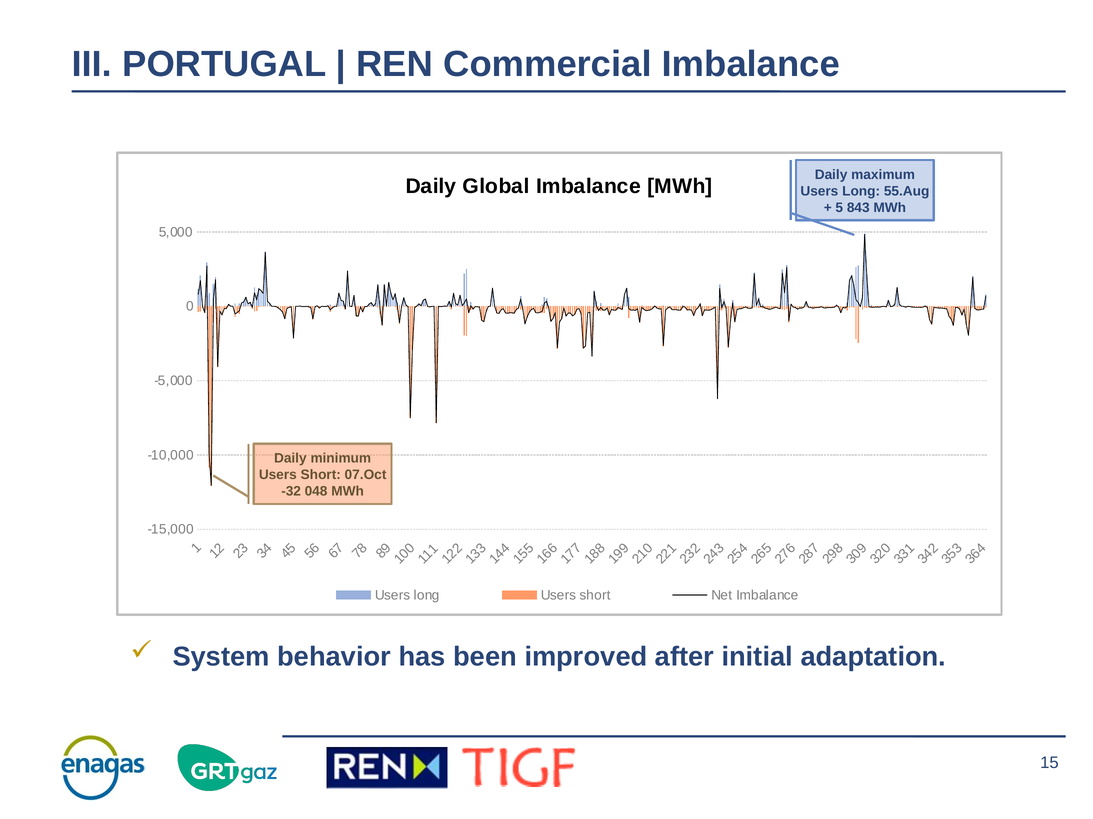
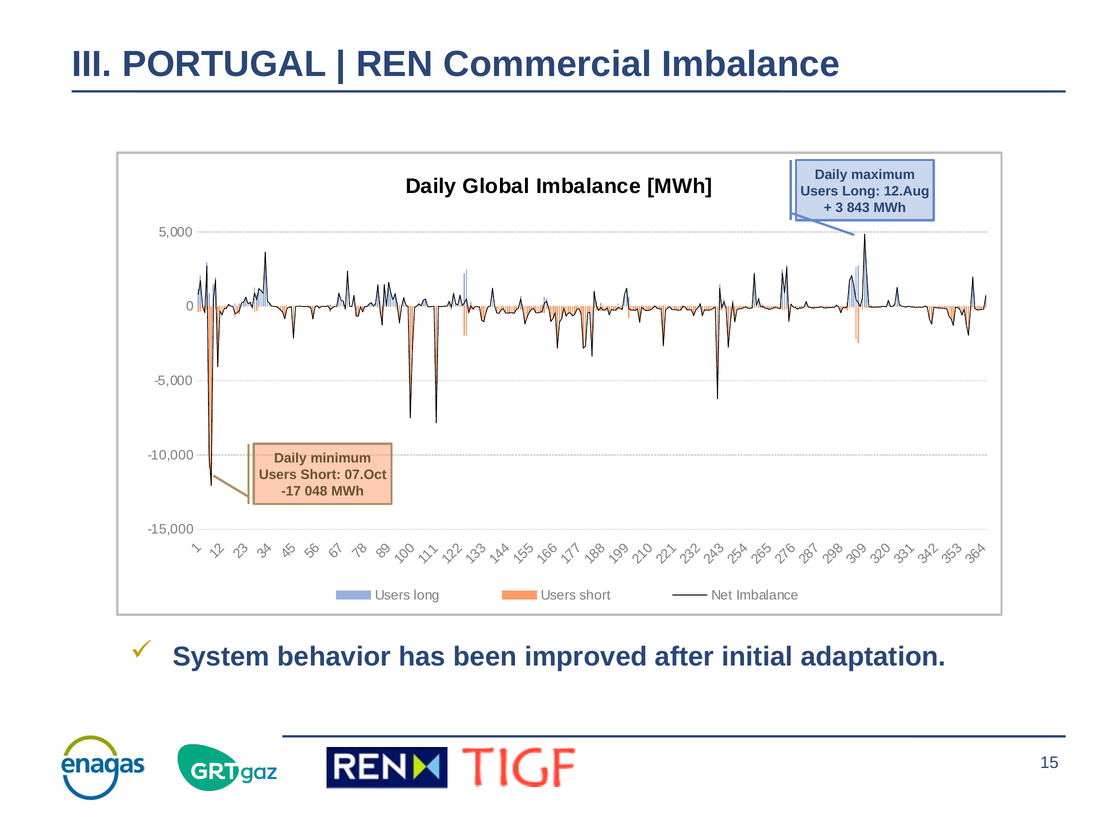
55.Aug: 55.Aug -> 12.Aug
5 at (839, 208): 5 -> 3
-32: -32 -> -17
